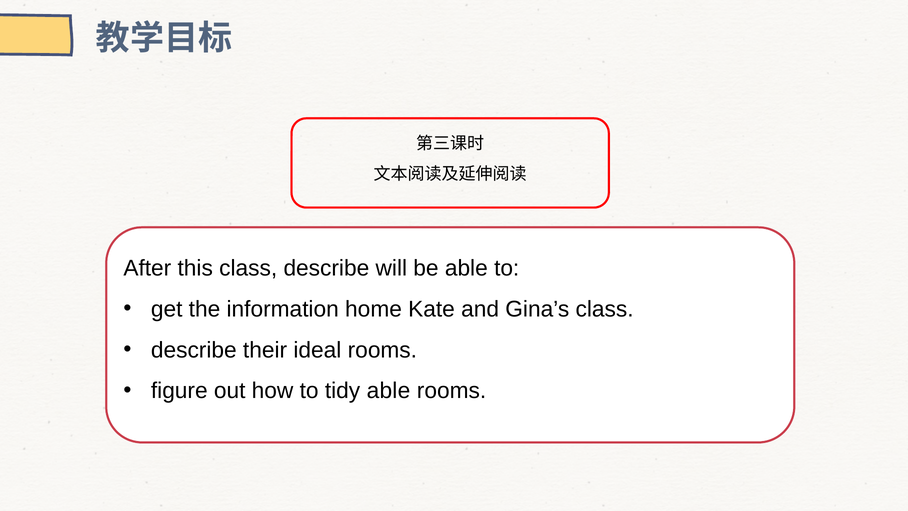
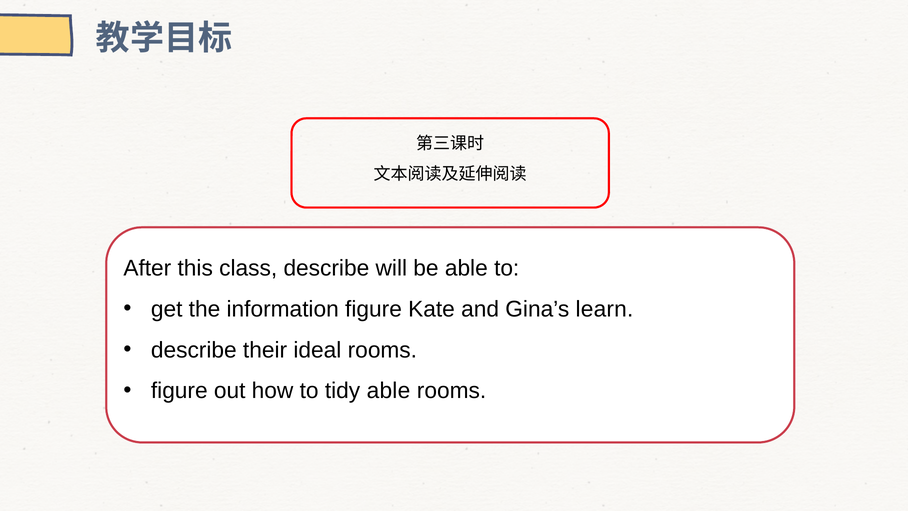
information home: home -> figure
Gina’s class: class -> learn
